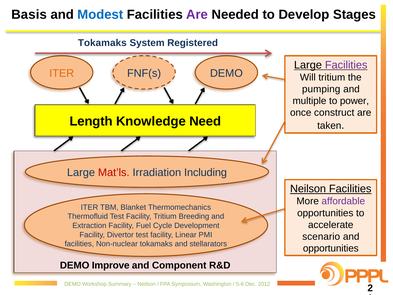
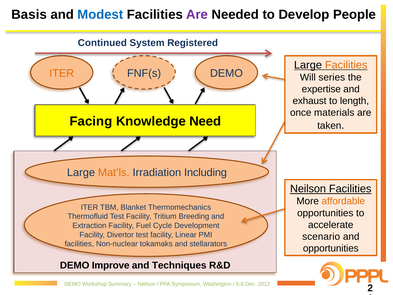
Stages: Stages -> People
Tokamaks at (102, 43): Tokamaks -> Continued
Facilities at (346, 65) colour: purple -> orange
Will tritium: tritium -> series
pumping: pumping -> expertise
multiple: multiple -> exhaust
power: power -> length
construct: construct -> materials
Length: Length -> Facing
Mat’ls colour: red -> orange
affordable colour: purple -> orange
Component: Component -> Techniques
